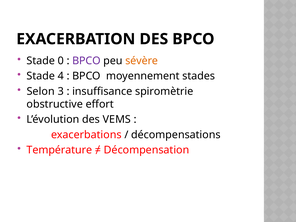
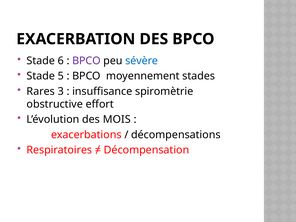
0: 0 -> 6
sévère colour: orange -> blue
4: 4 -> 5
Selon: Selon -> Rares
VEMS: VEMS -> MOIS
Température: Température -> Respiratoires
